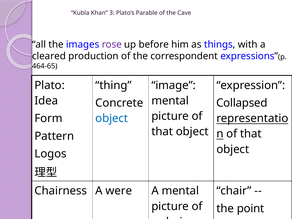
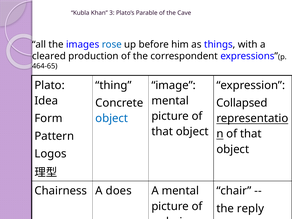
rose colour: purple -> blue
were: were -> does
point: point -> reply
